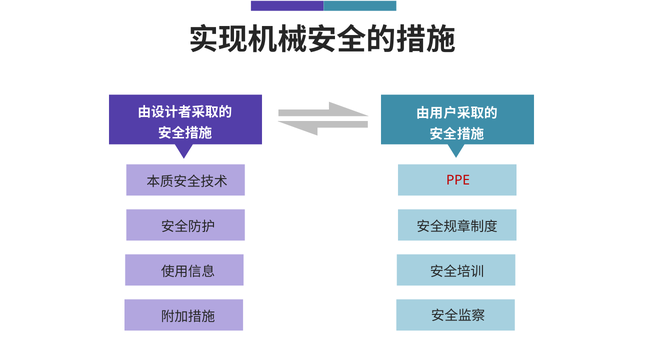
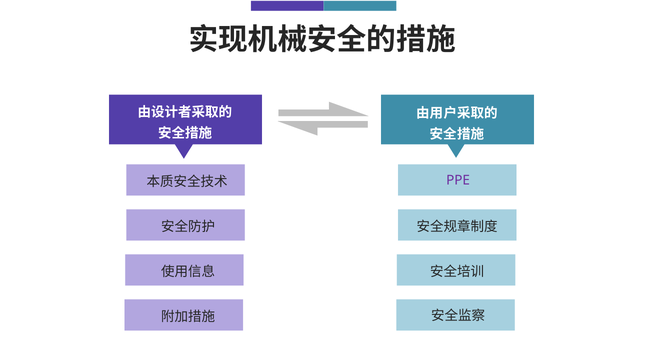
PPE colour: red -> purple
